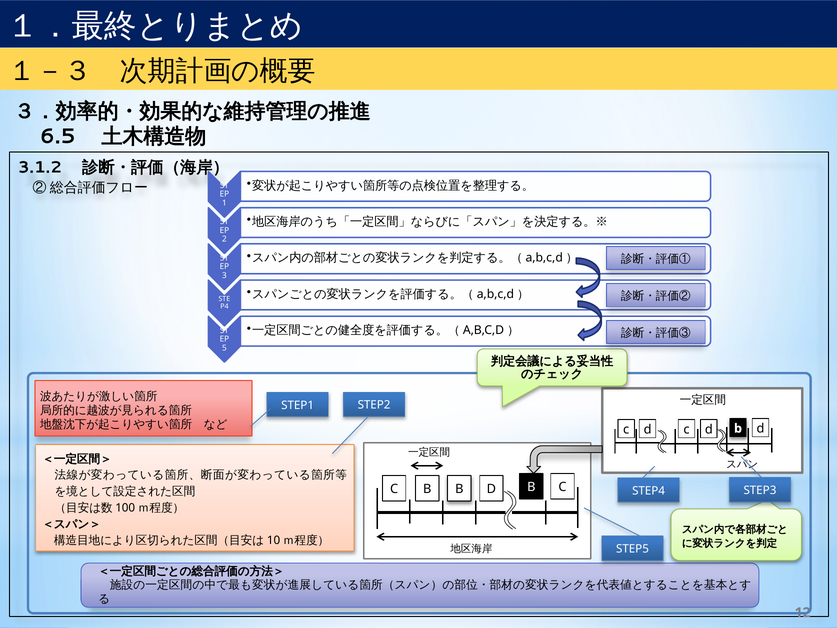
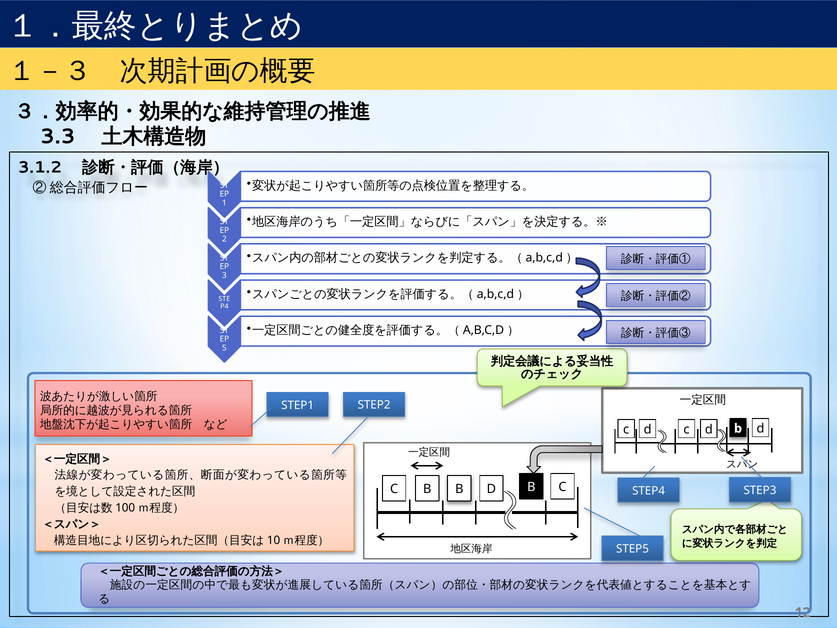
6.5: 6.5 -> 3.3
